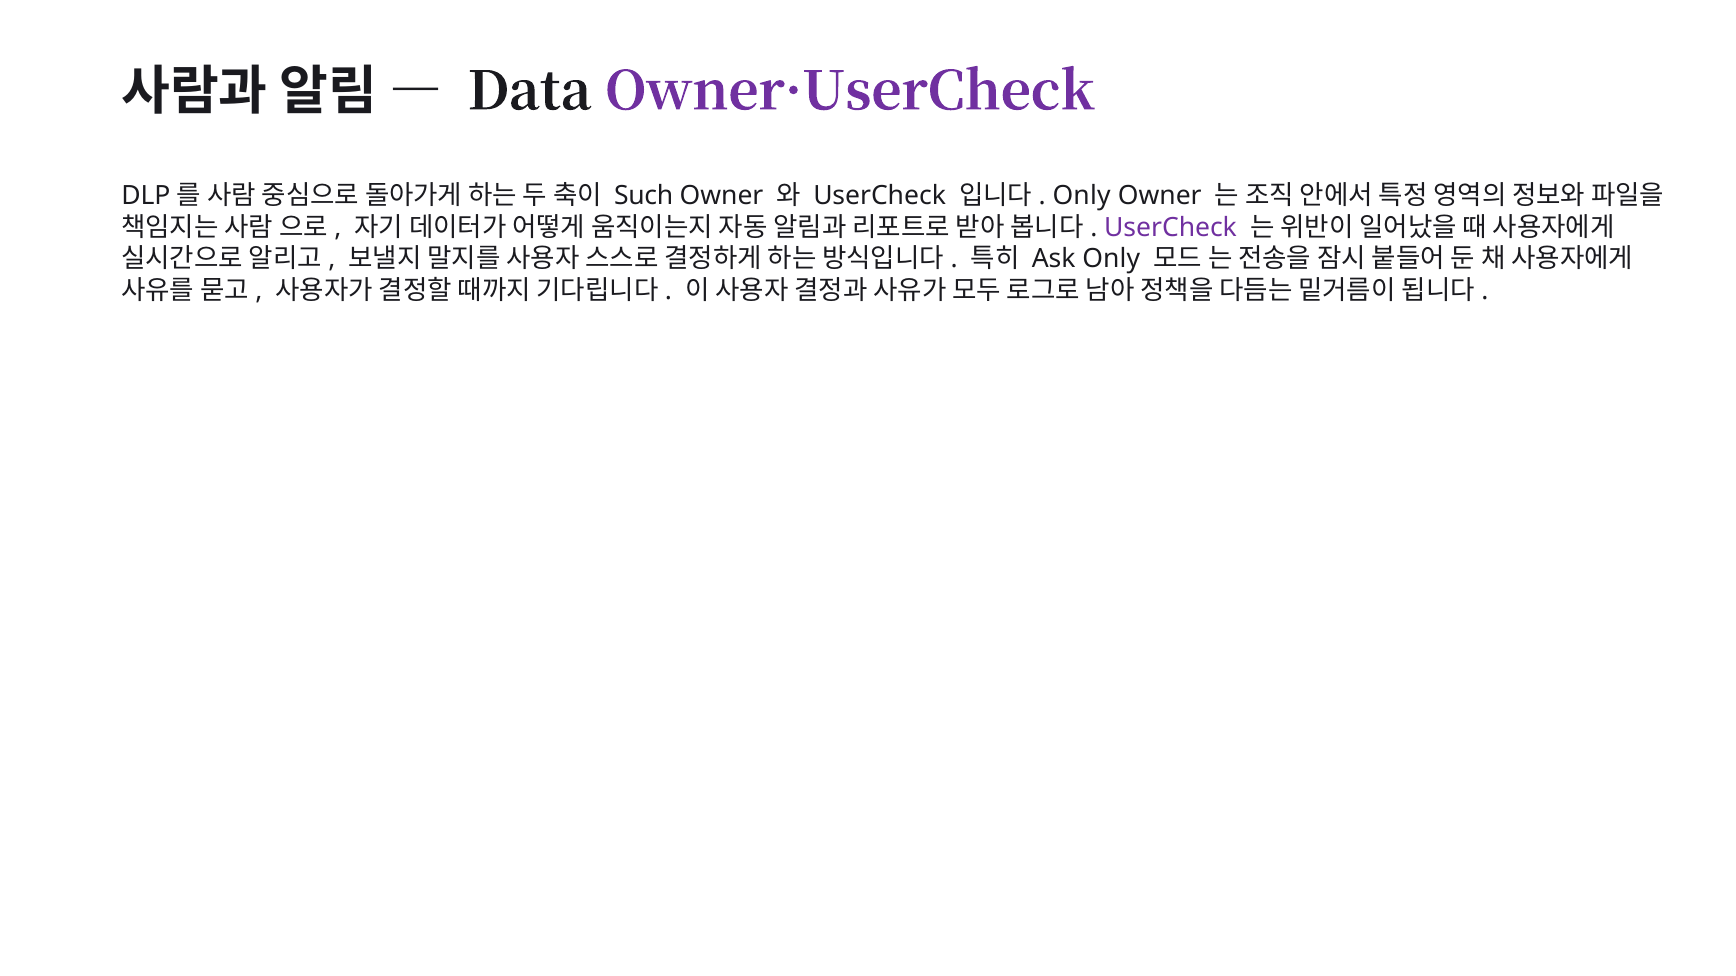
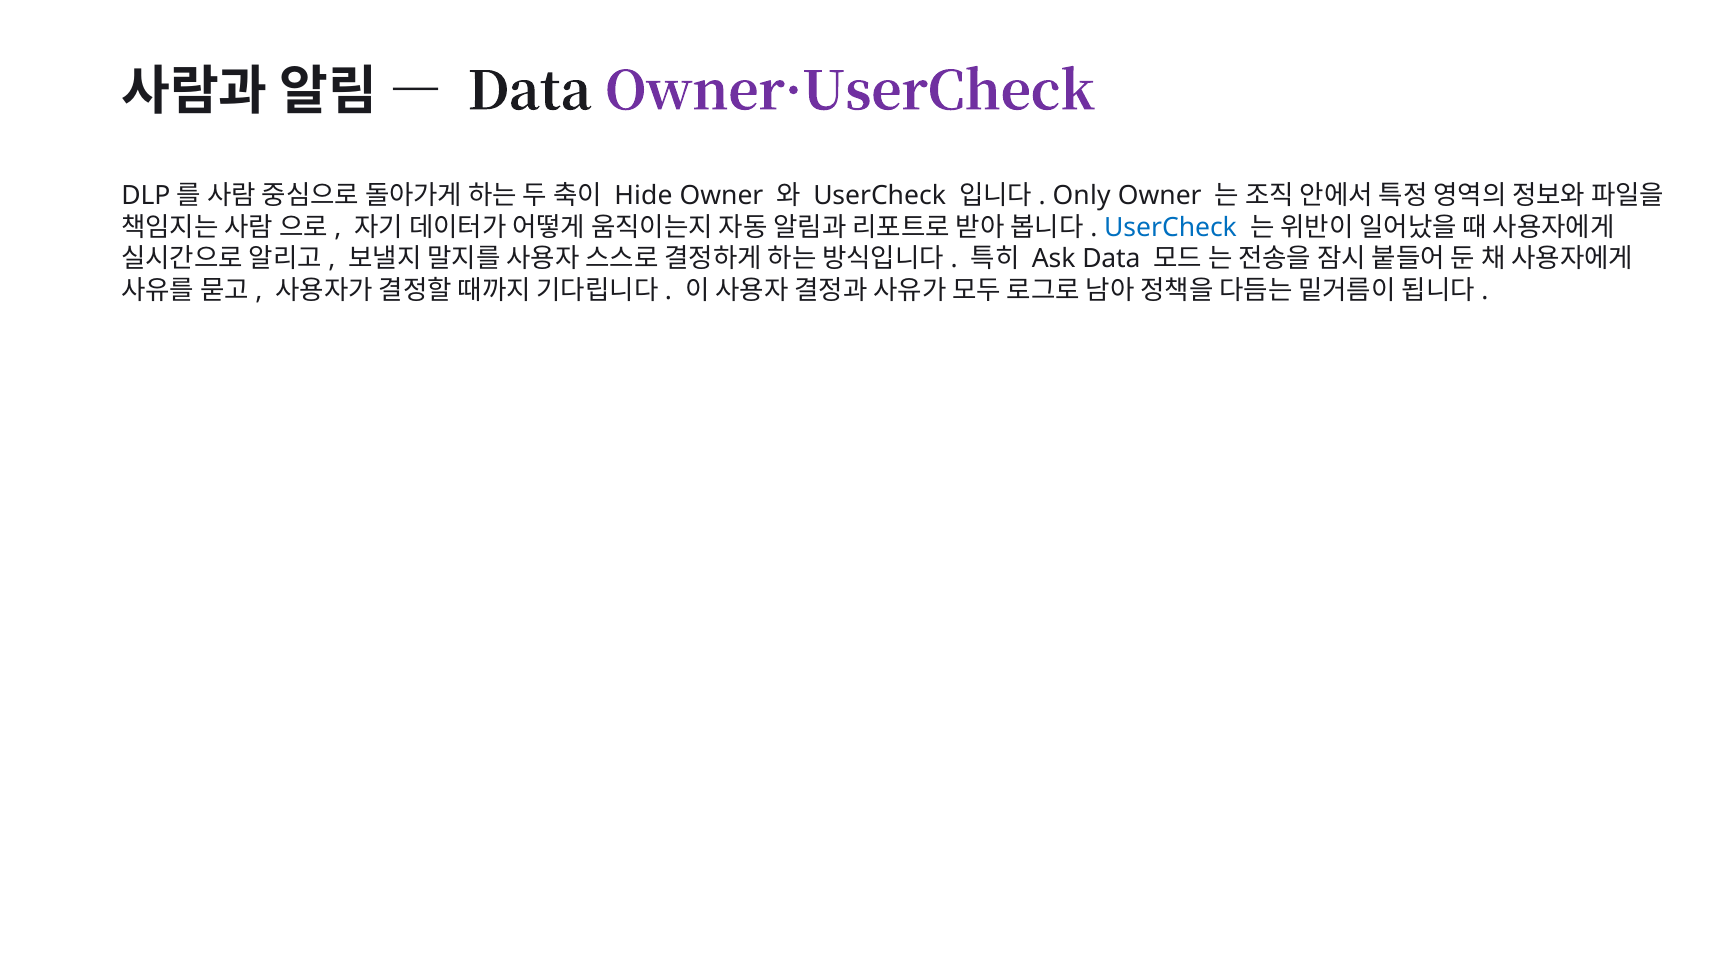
Such: Such -> Hide
UserCheck at (1171, 227) colour: purple -> blue
Ask Only: Only -> Data
